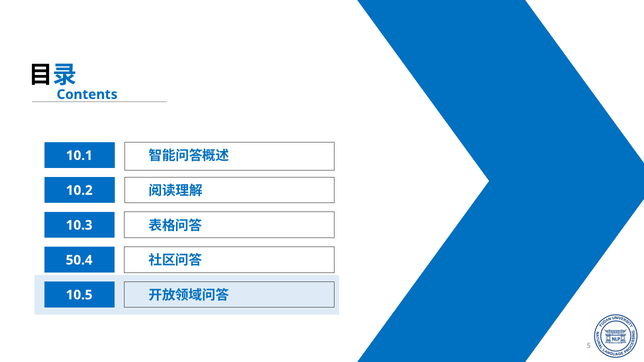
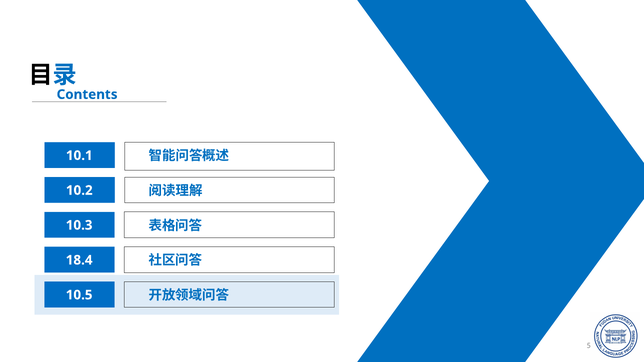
50.4: 50.4 -> 18.4
